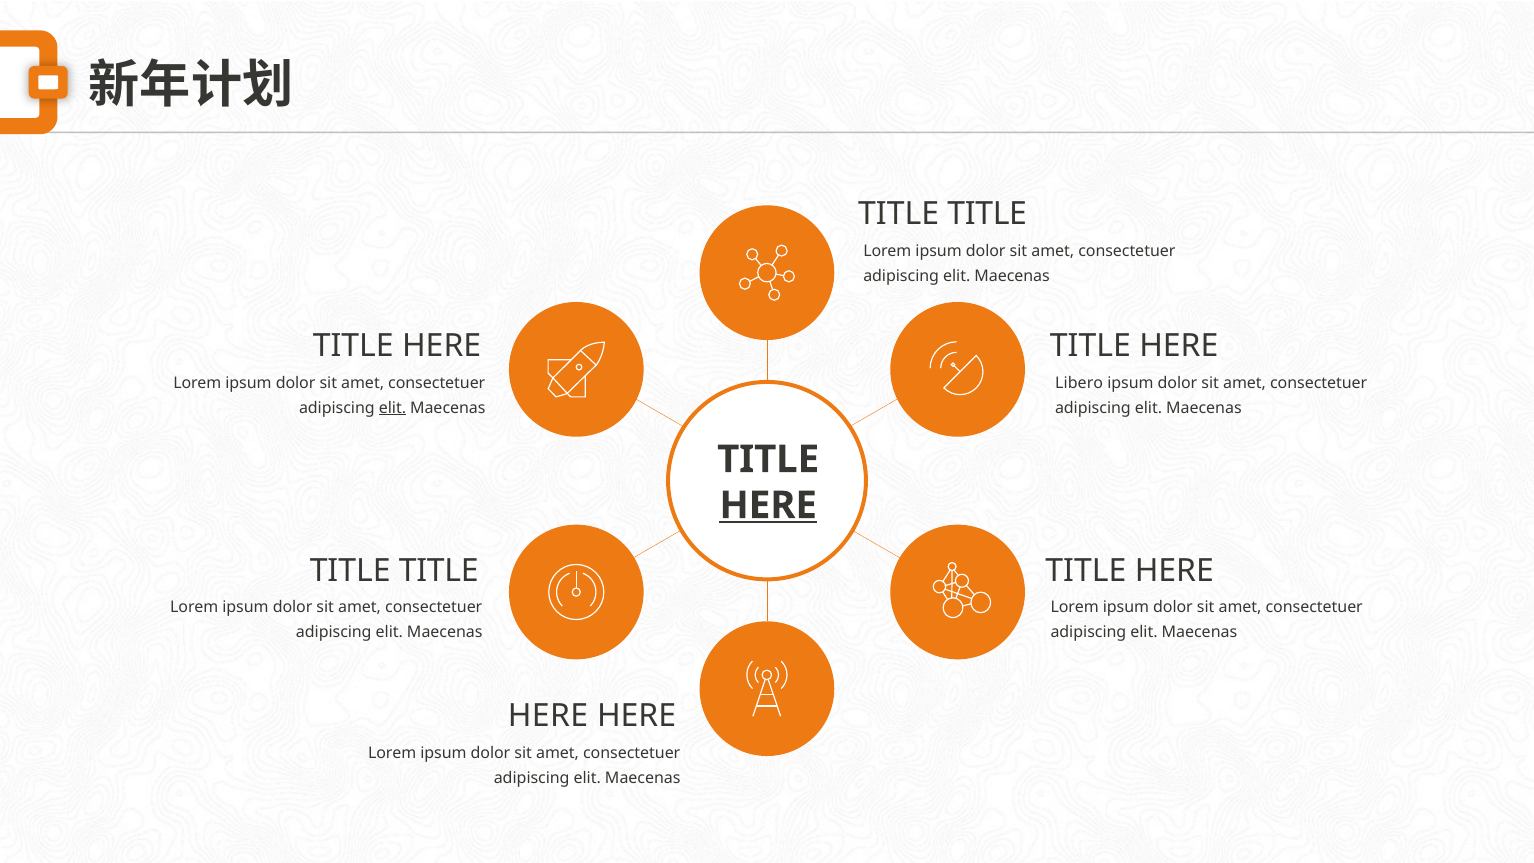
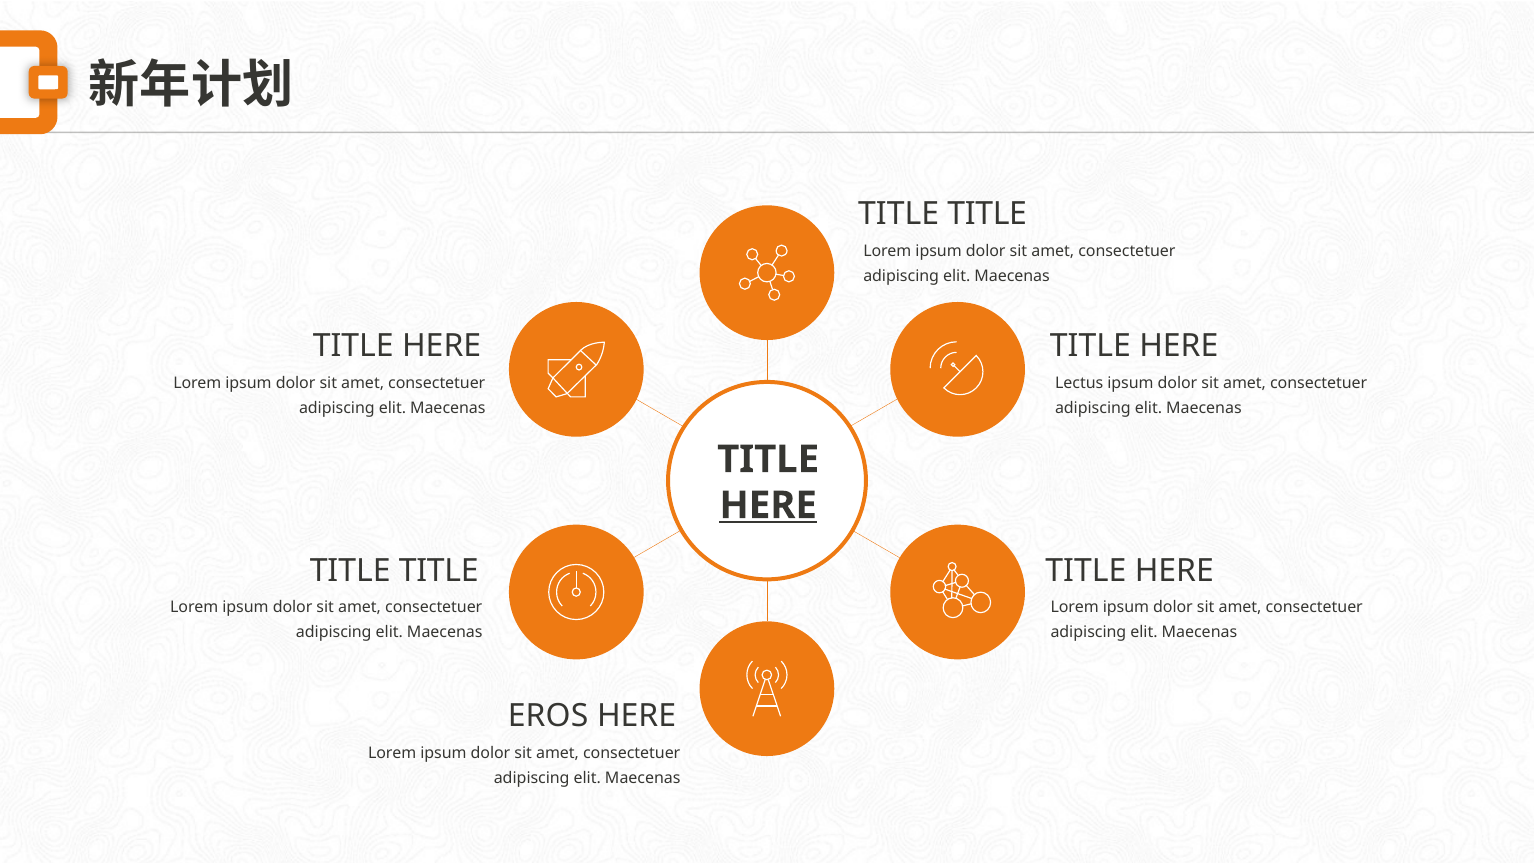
Libero: Libero -> Lectus
elit at (392, 408) underline: present -> none
HERE at (548, 716): HERE -> EROS
